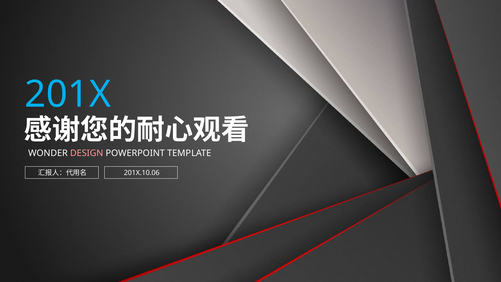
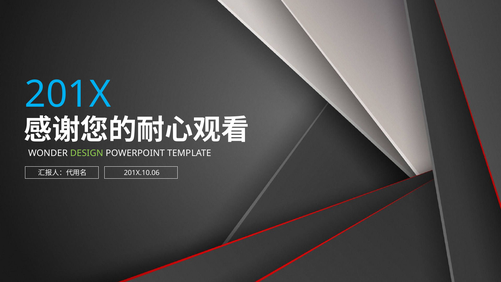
DESIGN colour: pink -> light green
